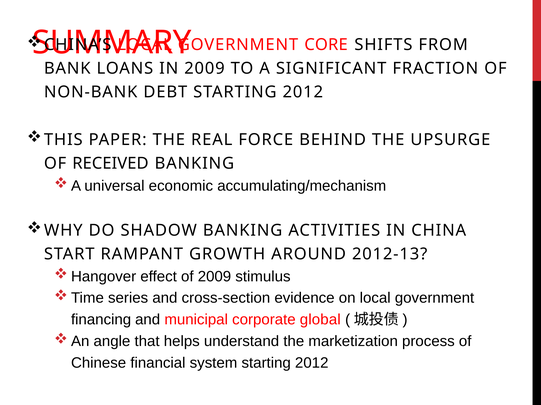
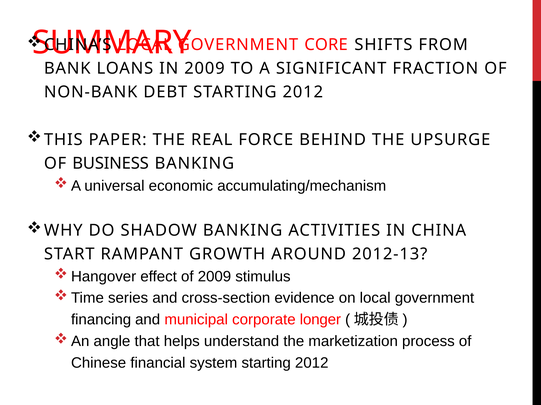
RECEIVED: RECEIVED -> BUSINESS
global: global -> longer
